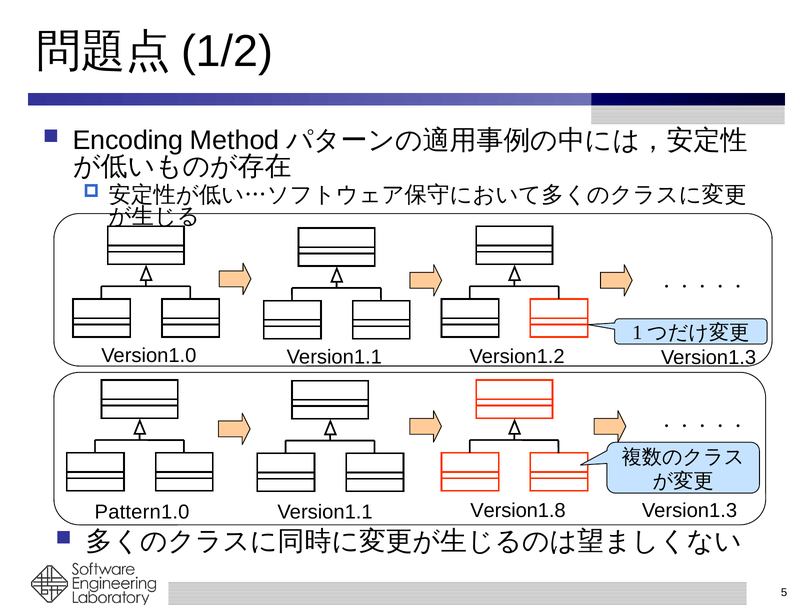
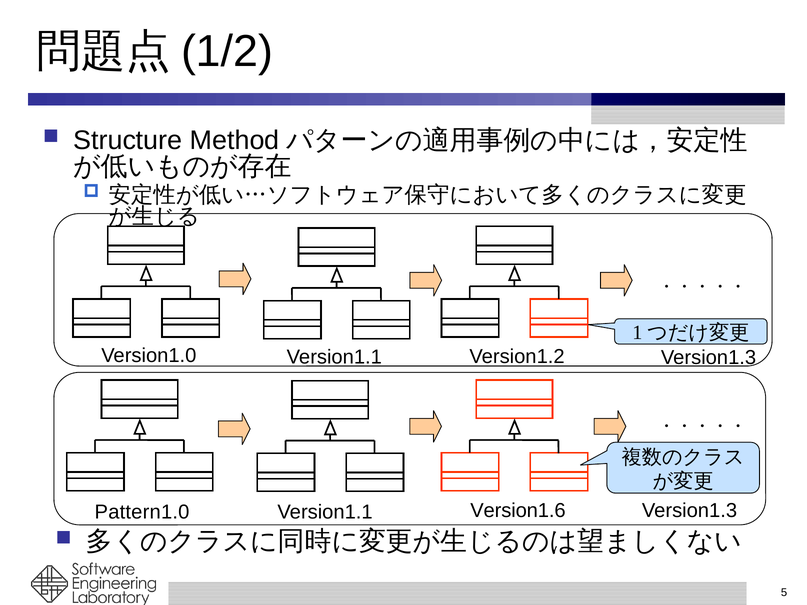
Encoding: Encoding -> Structure
Version1.8: Version1.8 -> Version1.6
